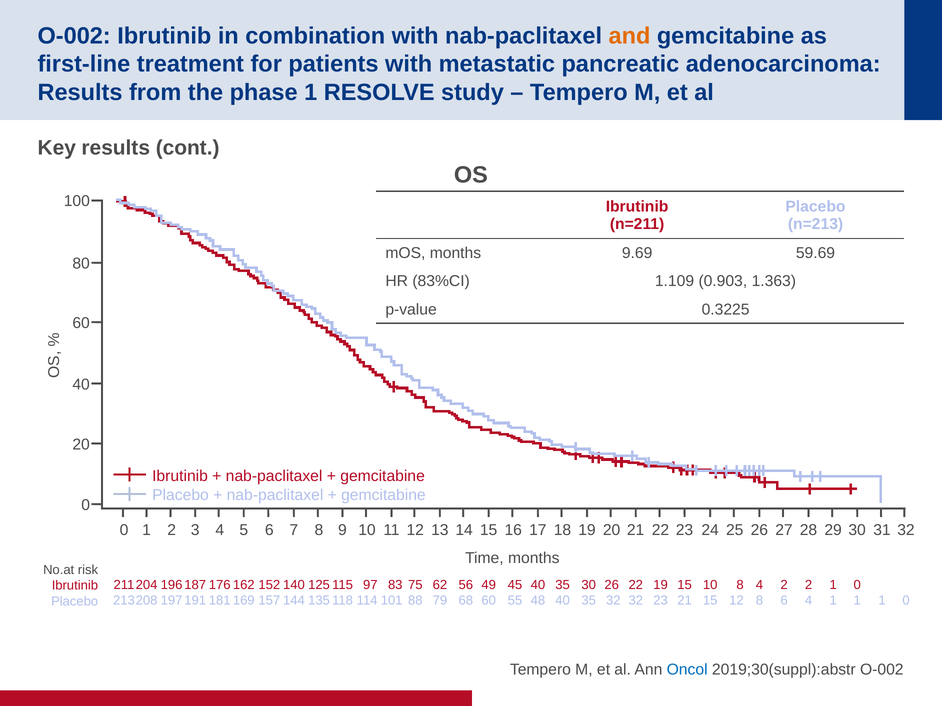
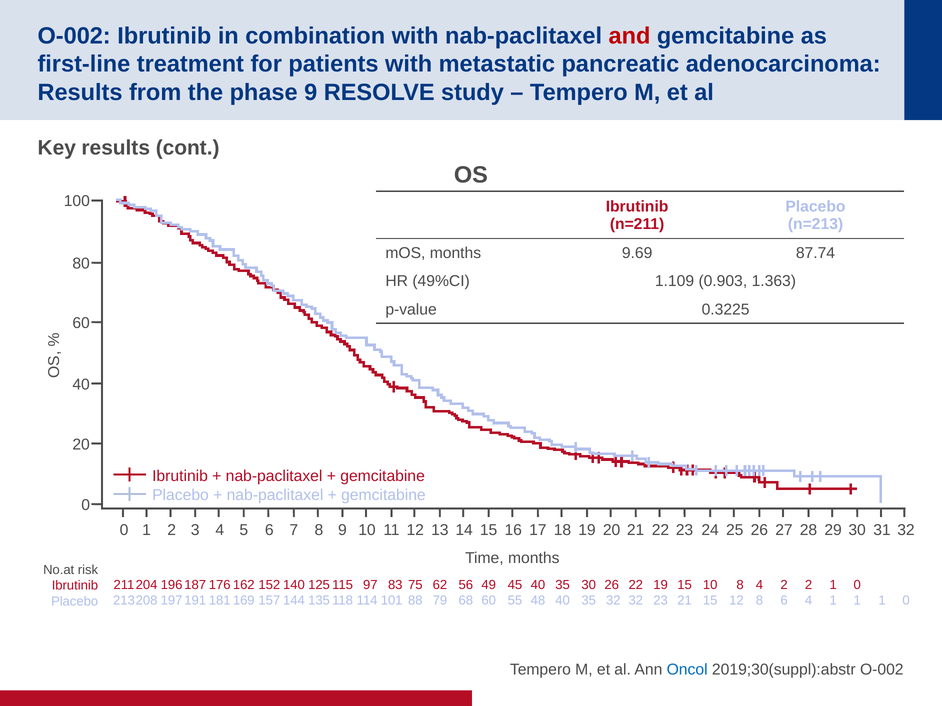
and colour: orange -> red
phase 1: 1 -> 9
59.69: 59.69 -> 87.74
83%CI: 83%CI -> 49%CI
